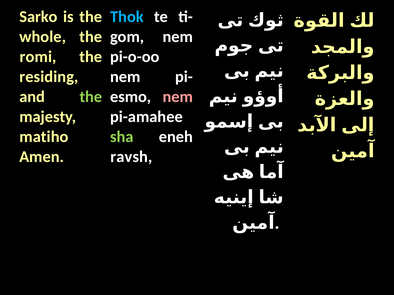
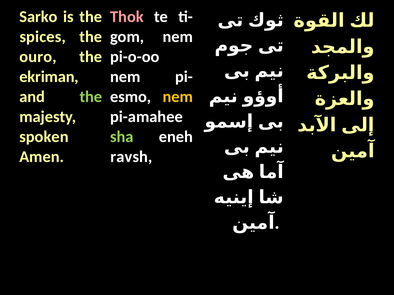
Thok colour: light blue -> pink
whole: whole -> spices
romi: romi -> ouro
residing: residing -> ekriman
nem at (178, 97) colour: pink -> yellow
matiho: matiho -> spoken
